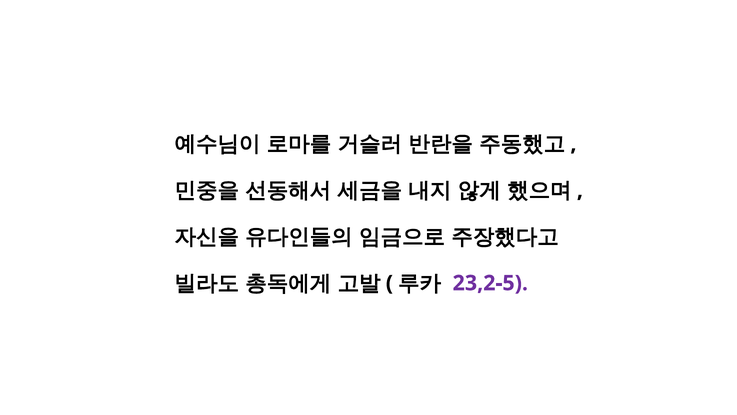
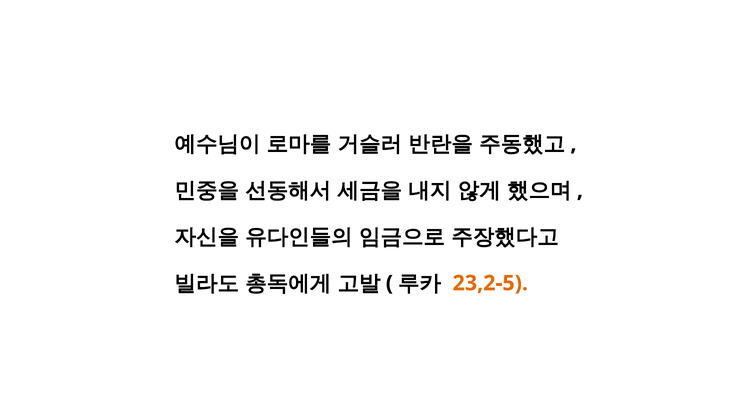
23,2-5 colour: purple -> orange
